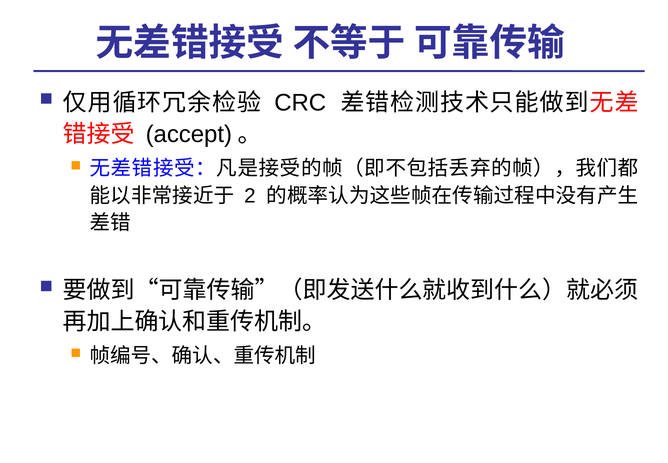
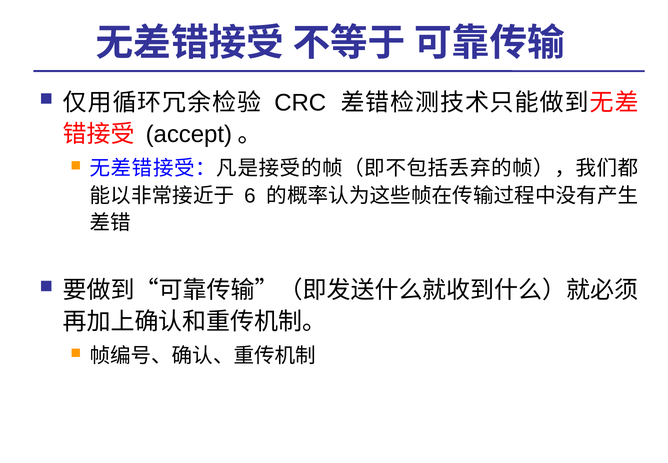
2: 2 -> 6
